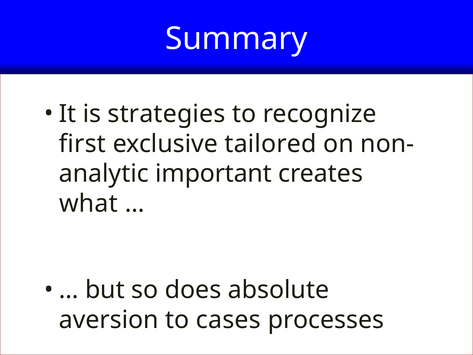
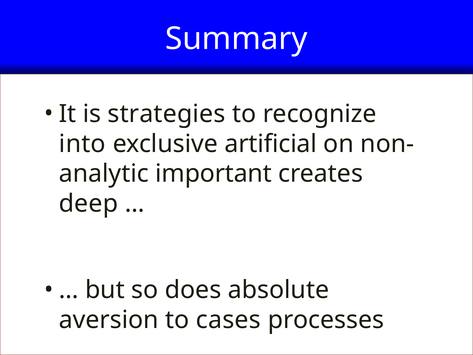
first: first -> into
tailored: tailored -> artificial
what: what -> deep
